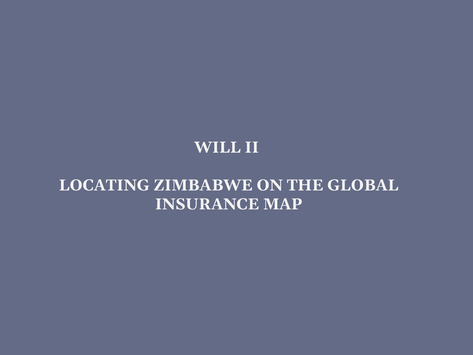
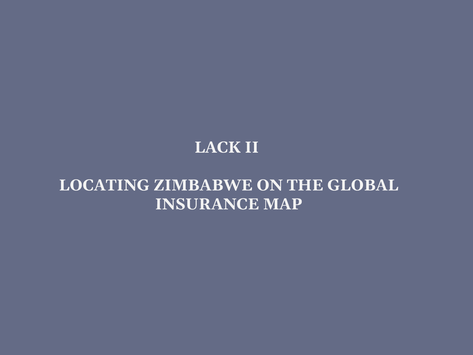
WILL: WILL -> LACK
